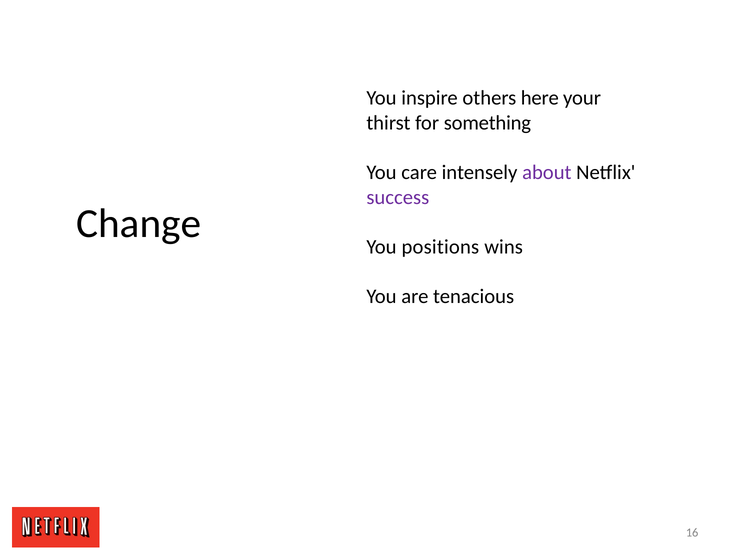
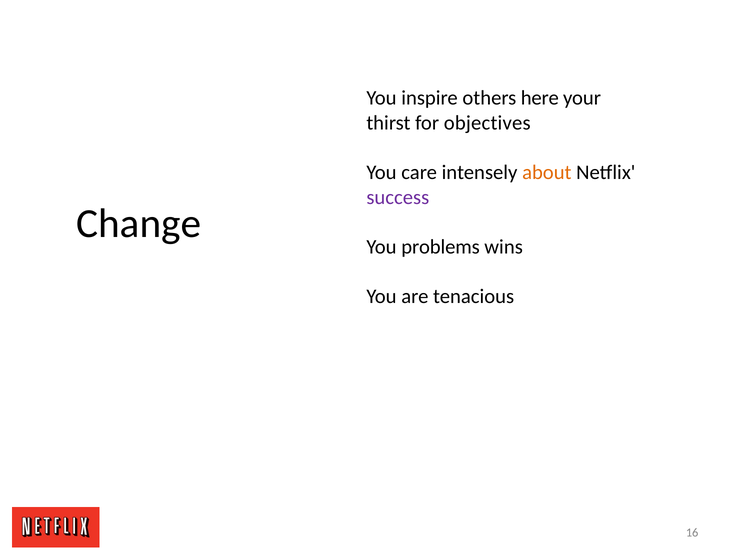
something: something -> objectives
about colour: purple -> orange
positions: positions -> problems
